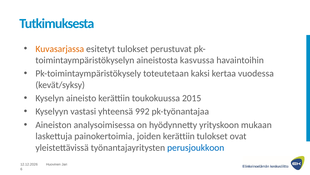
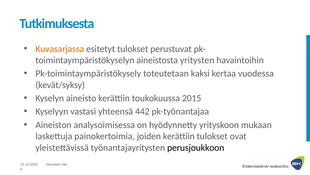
kasvussa: kasvussa -> yritysten
992: 992 -> 442
perusjoukkoon colour: blue -> black
